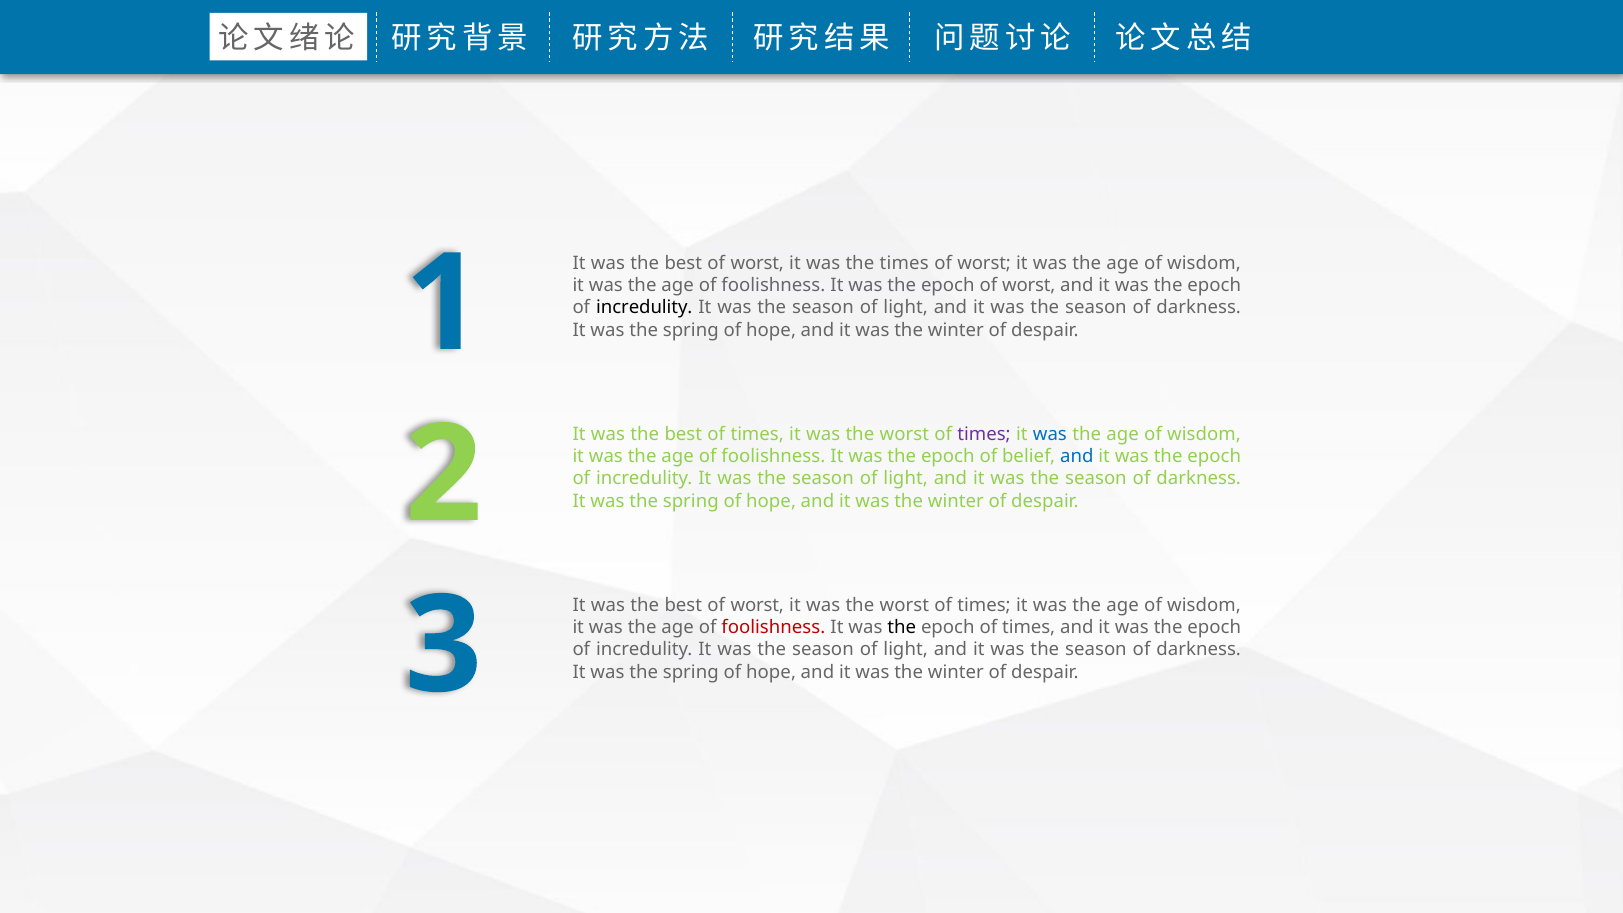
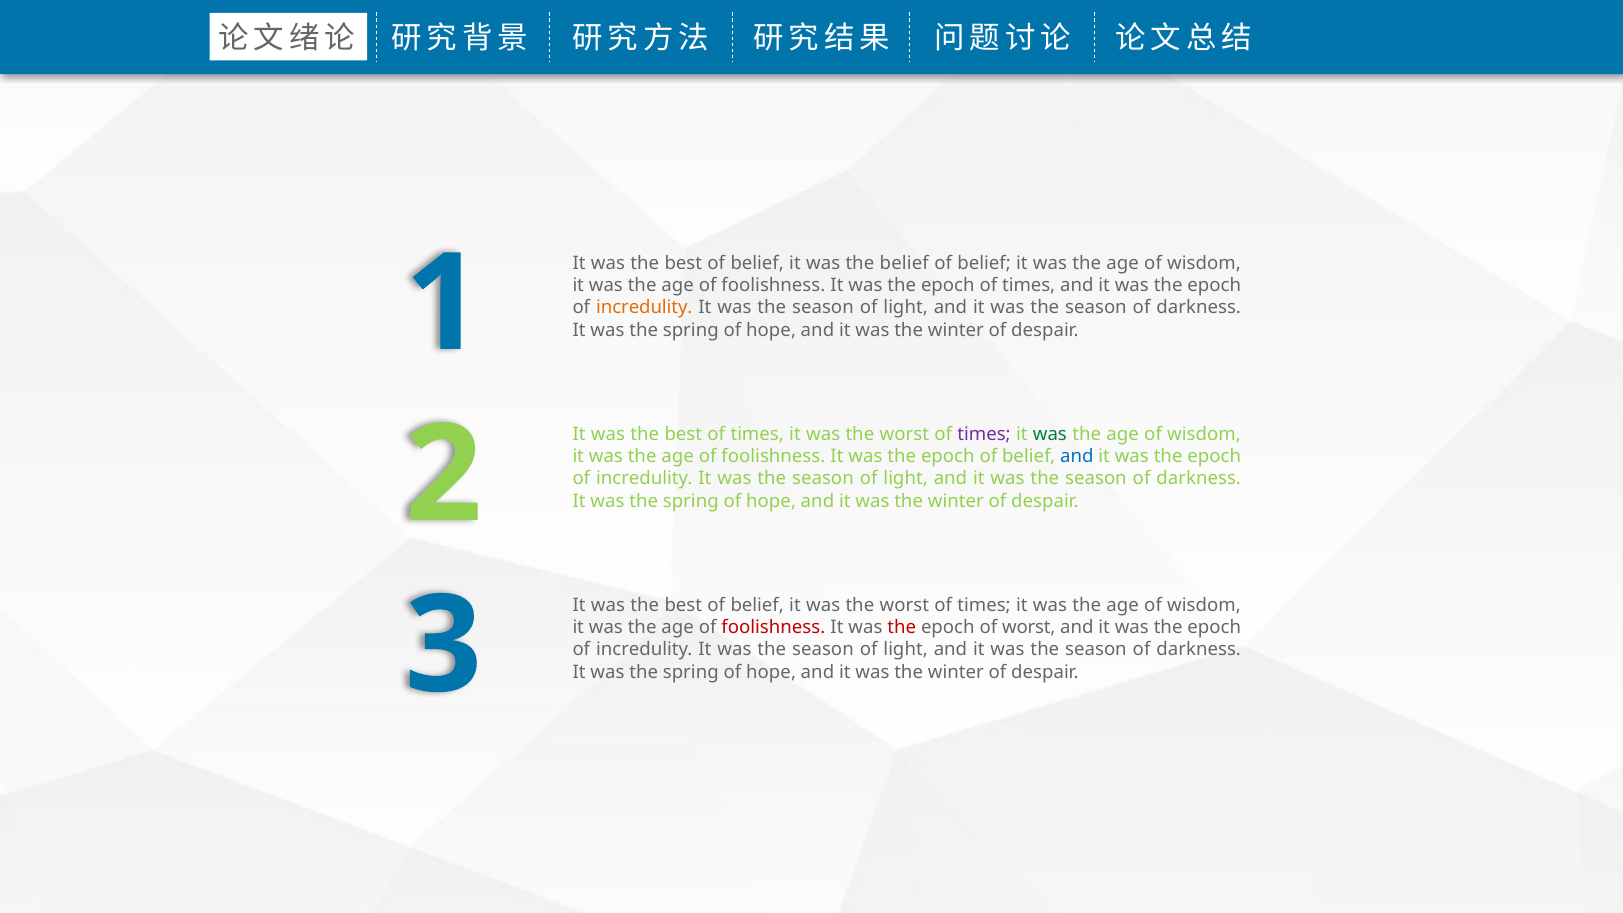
worst at (757, 263): worst -> belief
the times: times -> belief
worst at (984, 263): worst -> belief
epoch of worst: worst -> times
incredulity at (644, 308) colour: black -> orange
was at (1050, 434) colour: blue -> green
worst at (757, 605): worst -> belief
the at (902, 627) colour: black -> red
epoch of times: times -> worst
